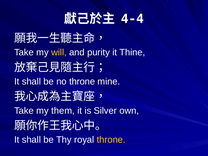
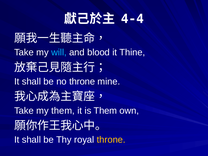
will colour: yellow -> light blue
purity: purity -> blood
is Silver: Silver -> Them
